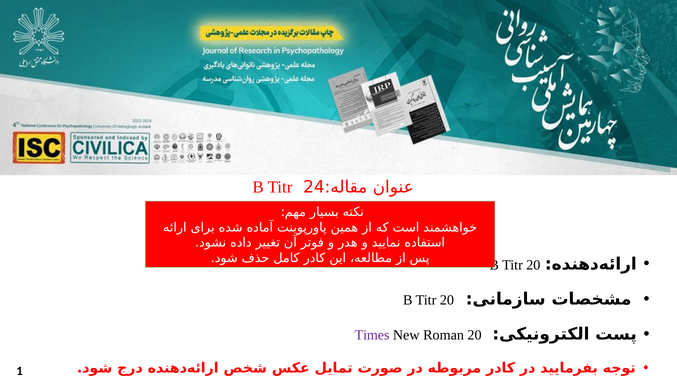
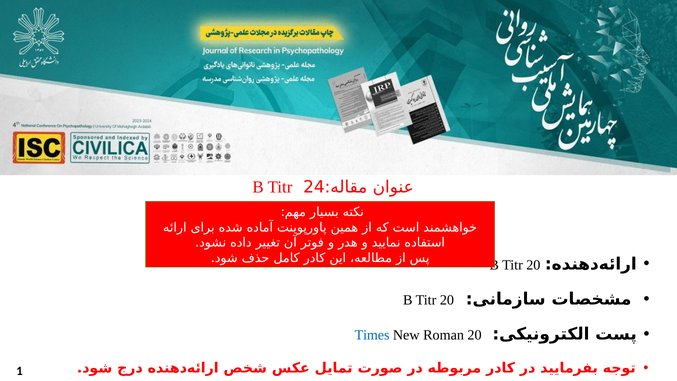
Times colour: purple -> blue
